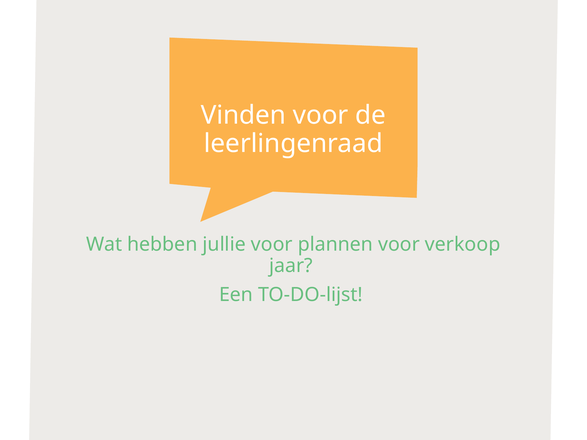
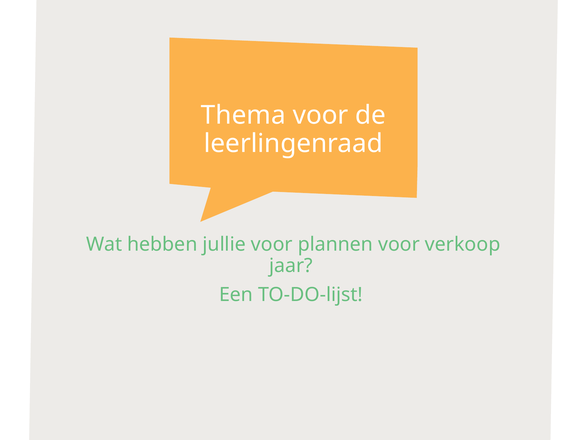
Vinden: Vinden -> Thema
